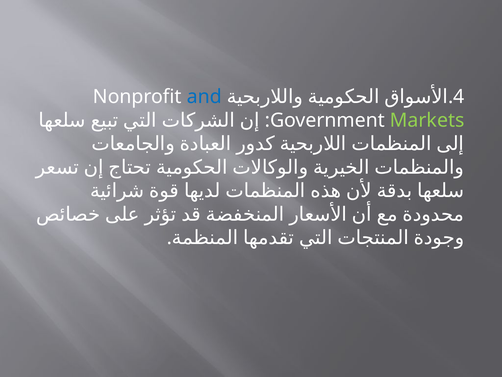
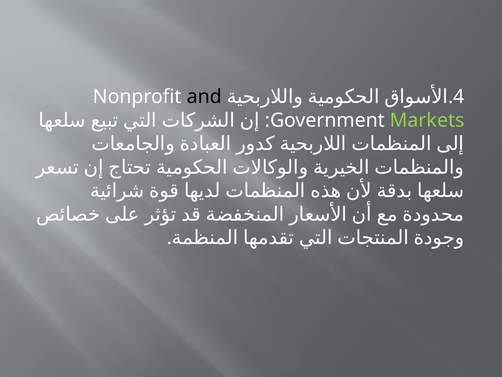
and colour: blue -> black
